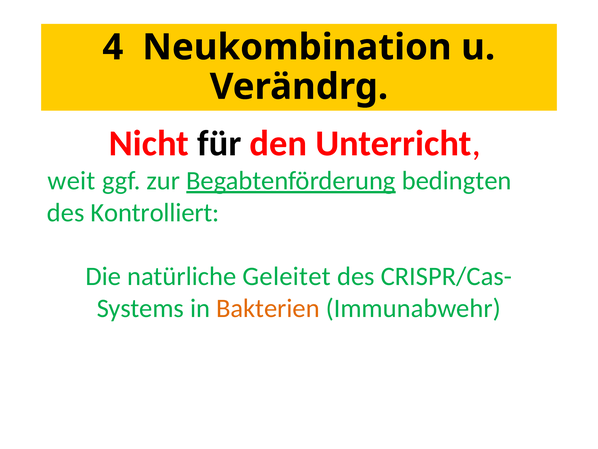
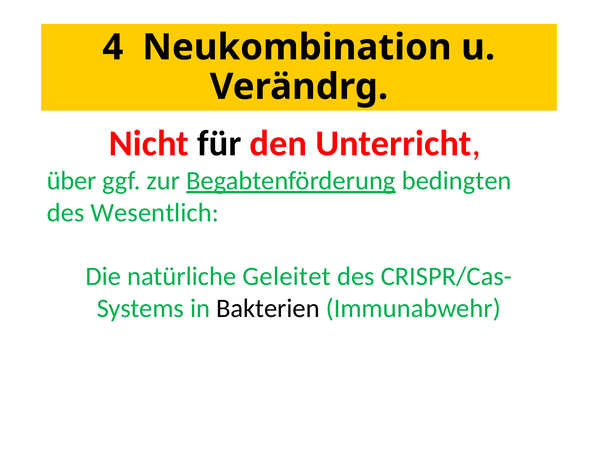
weit: weit -> über
Kontrolliert: Kontrolliert -> Wesentlich
Bakterien colour: orange -> black
